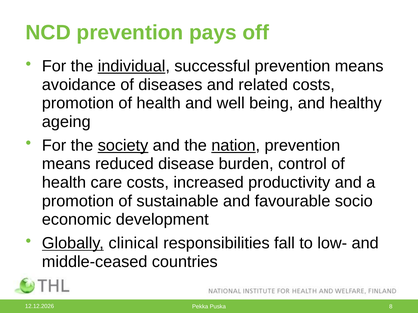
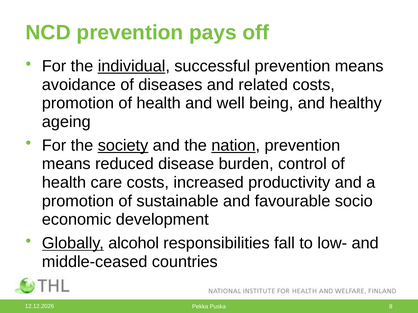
clinical: clinical -> alcohol
